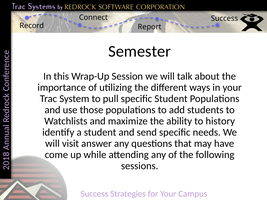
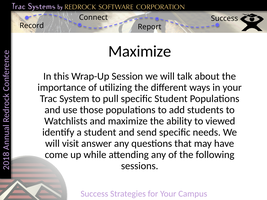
Semester at (140, 51): Semester -> Maximize
history: history -> viewed
